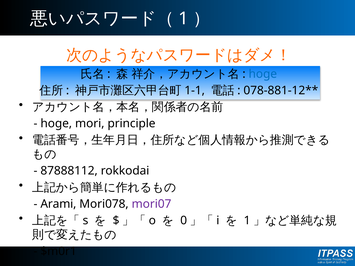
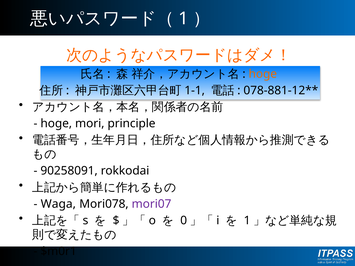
hoge at (263, 74) colour: blue -> orange
87888112: 87888112 -> 90258091
Arami: Arami -> Waga
